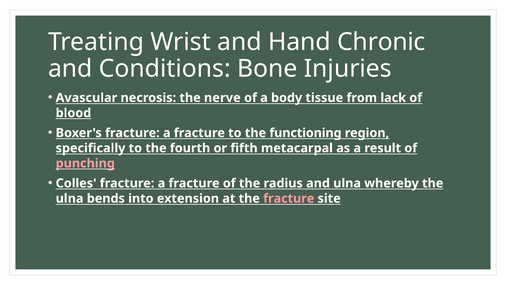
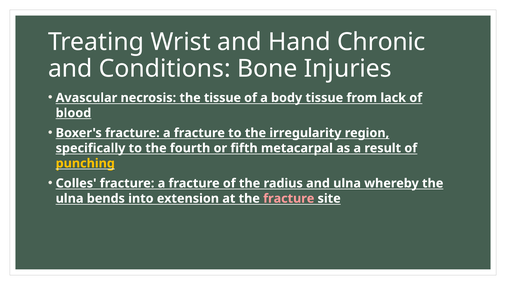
the nerve: nerve -> tissue
functioning: functioning -> irregularity
punching colour: pink -> yellow
